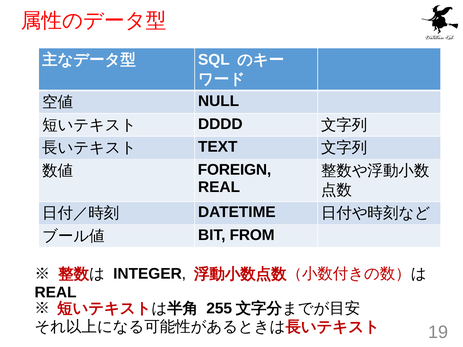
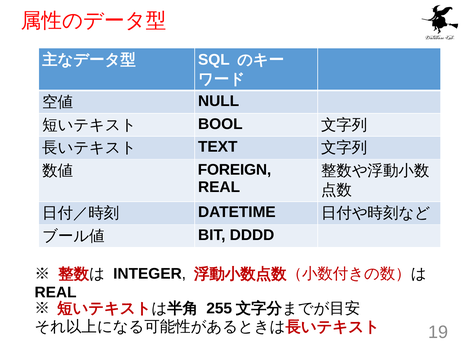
DDDD: DDDD -> BOOL
FROM: FROM -> DDDD
